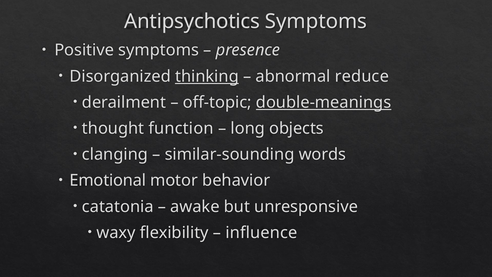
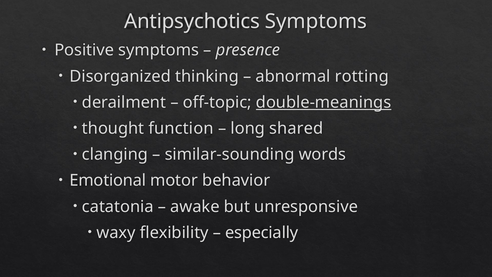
thinking underline: present -> none
reduce: reduce -> rotting
objects: objects -> shared
influence: influence -> especially
